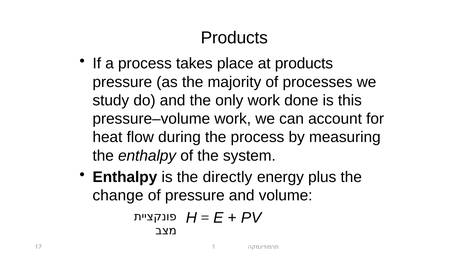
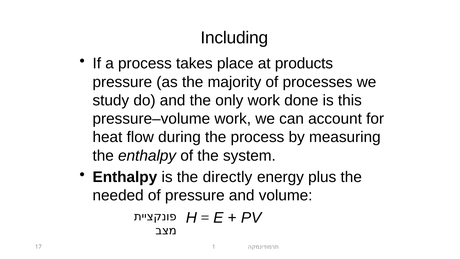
Products at (234, 38): Products -> Including
change: change -> needed
